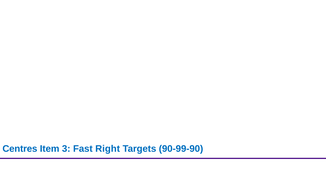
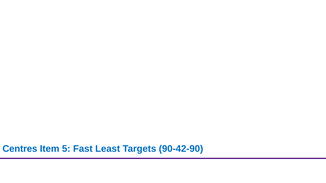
3: 3 -> 5
Right: Right -> Least
90-99-90: 90-99-90 -> 90-42-90
